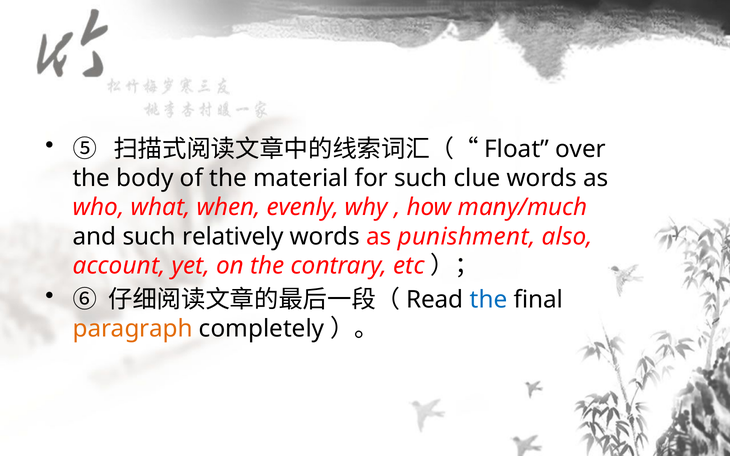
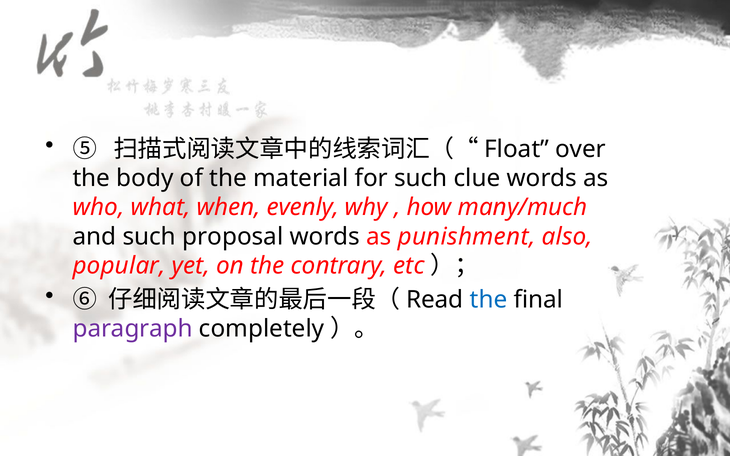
relatively: relatively -> proposal
account: account -> popular
paragraph colour: orange -> purple
